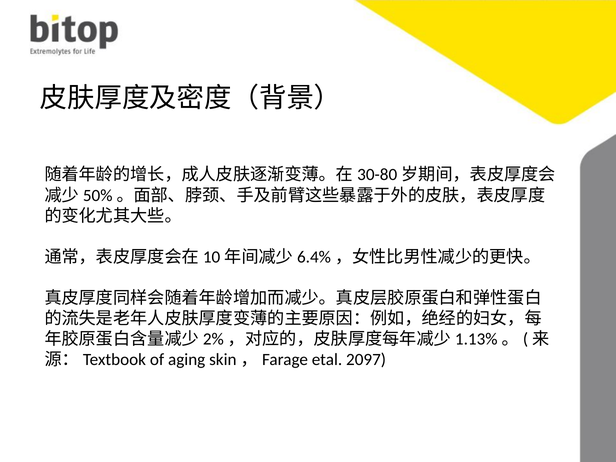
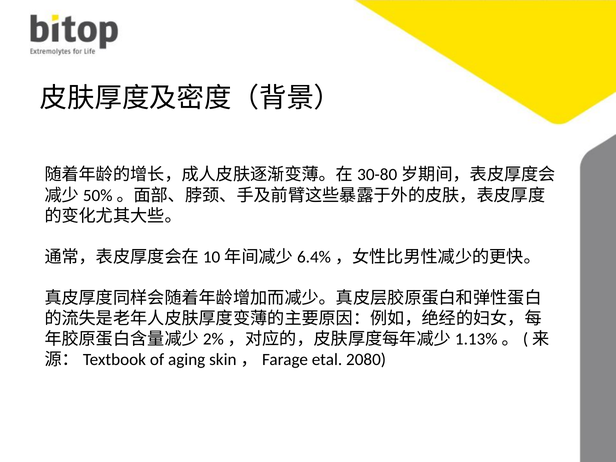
2097: 2097 -> 2080
